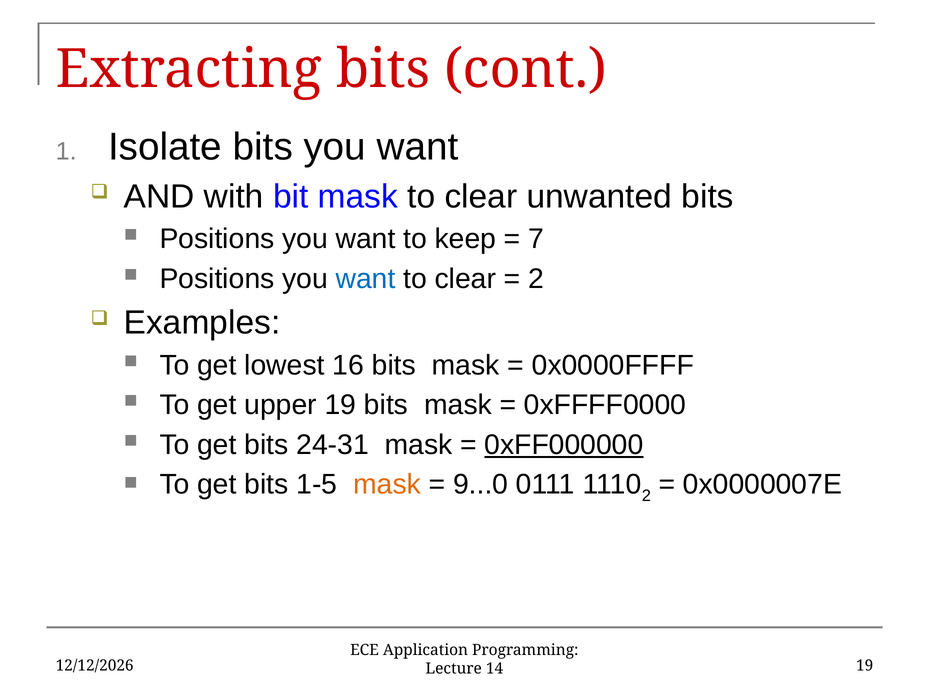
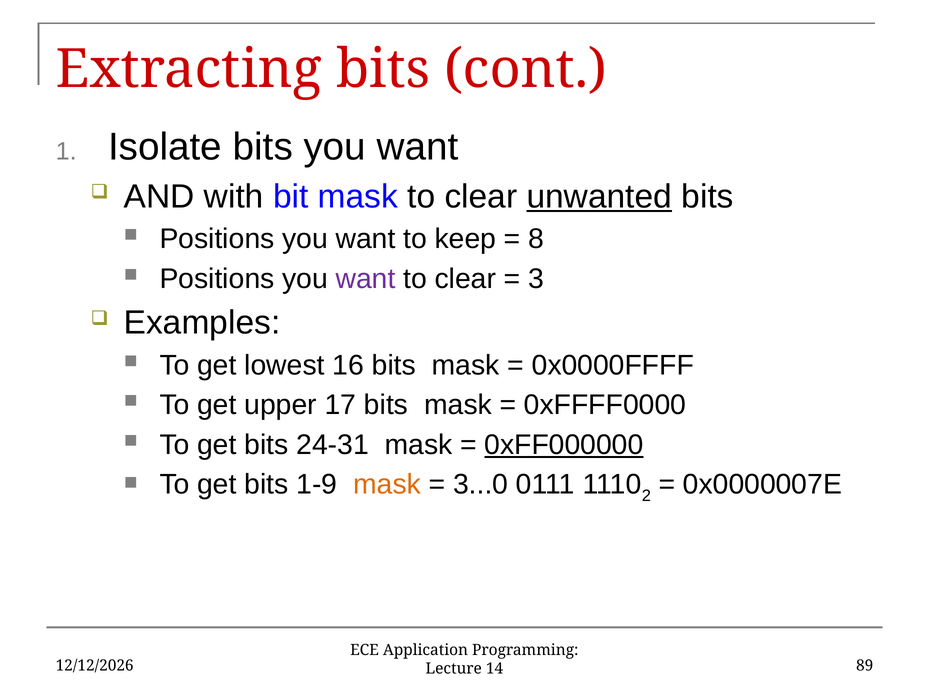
unwanted underline: none -> present
7: 7 -> 8
want at (366, 279) colour: blue -> purple
2 at (536, 279): 2 -> 3
upper 19: 19 -> 17
1-5: 1-5 -> 1-9
9...0: 9...0 -> 3...0
14 19: 19 -> 89
